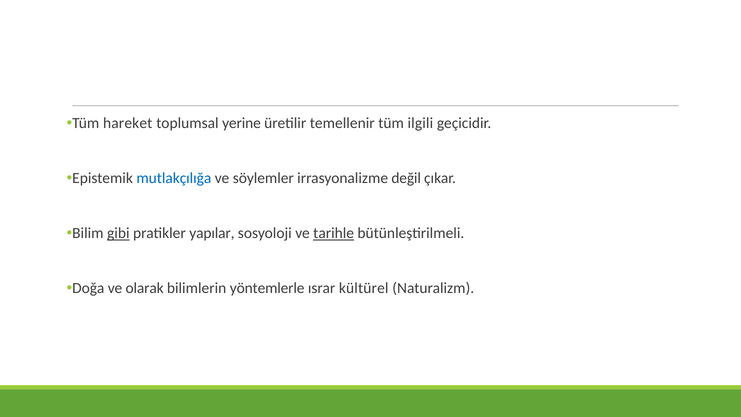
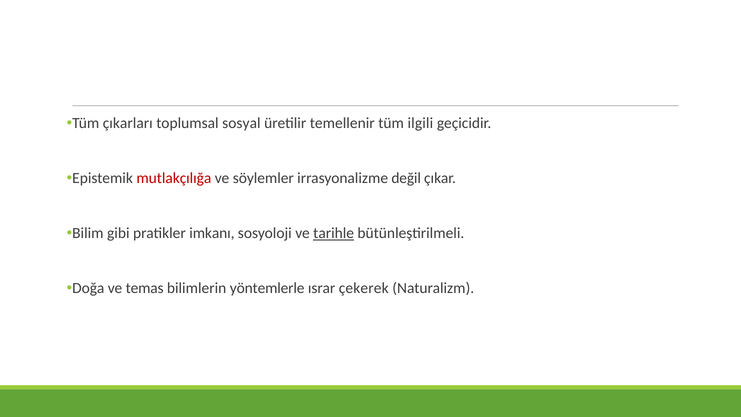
hareket: hareket -> çıkarları
yerine: yerine -> sosyal
mutlakçılığa colour: blue -> red
gibi underline: present -> none
yapılar: yapılar -> imkanı
olarak: olarak -> temas
kültürel: kültürel -> çekerek
